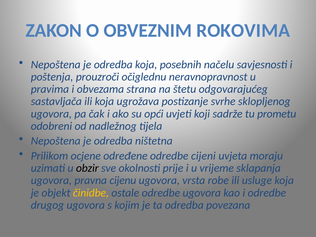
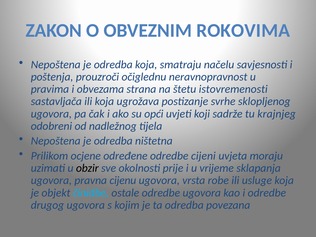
posebnih: posebnih -> smatraju
odgovarajućeg: odgovarajućeg -> istovremenosti
prometu: prometu -> krajnjeg
činidbe colour: yellow -> light blue
